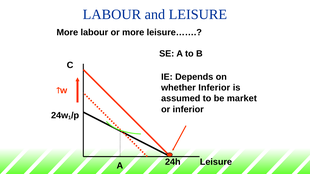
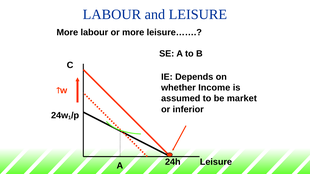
whether Inferior: Inferior -> Income
